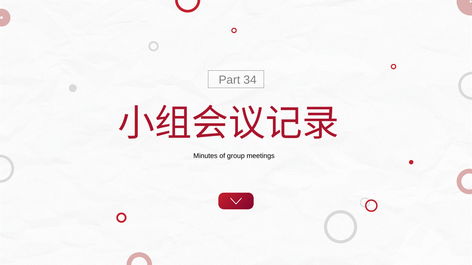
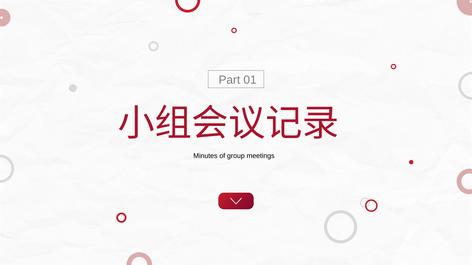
34: 34 -> 01
